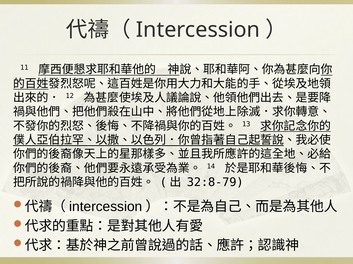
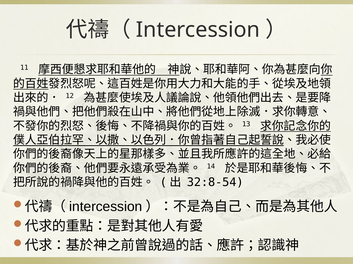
32:8-79: 32:8-79 -> 32:8-54
